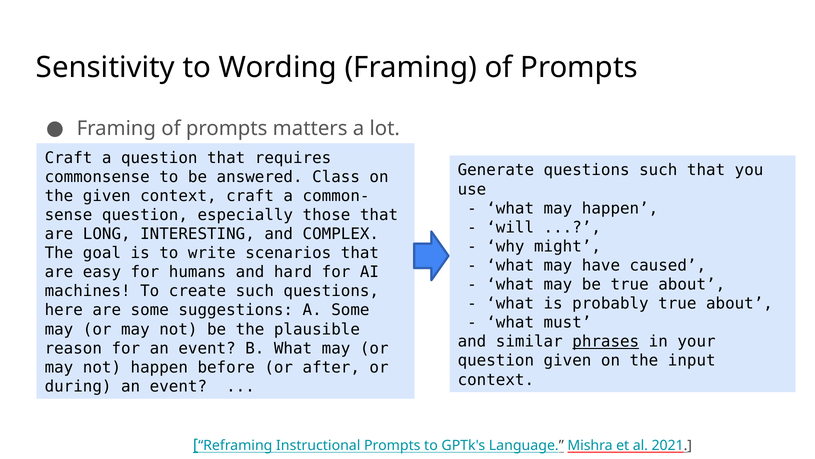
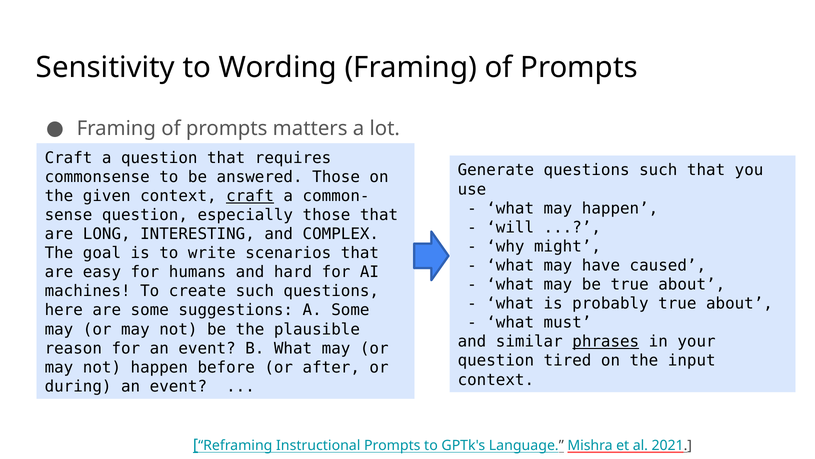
answered Class: Class -> Those
craft at (250, 196) underline: none -> present
question given: given -> tired
